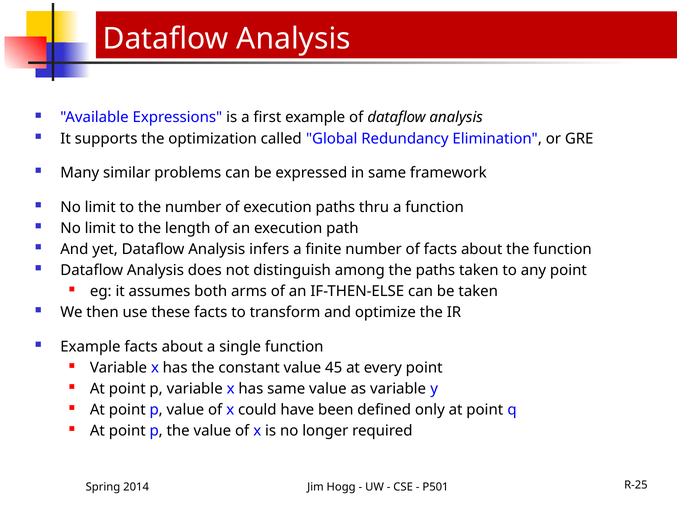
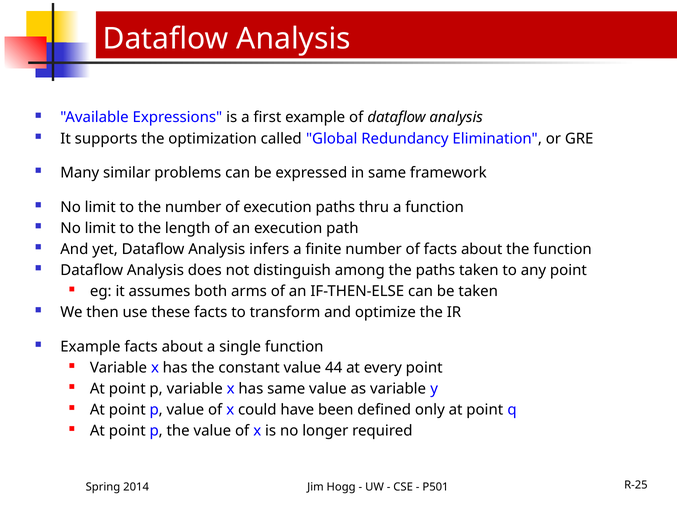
45: 45 -> 44
